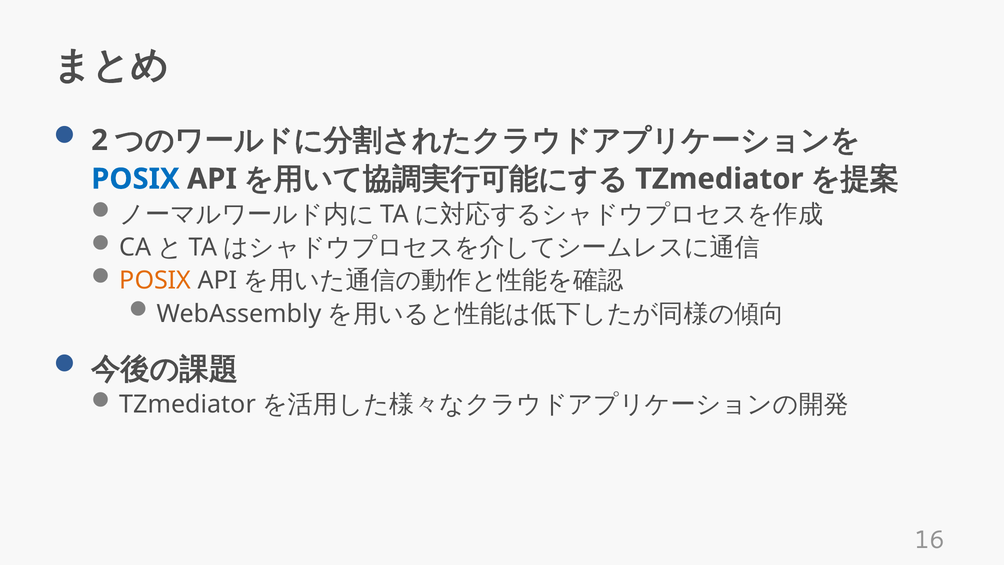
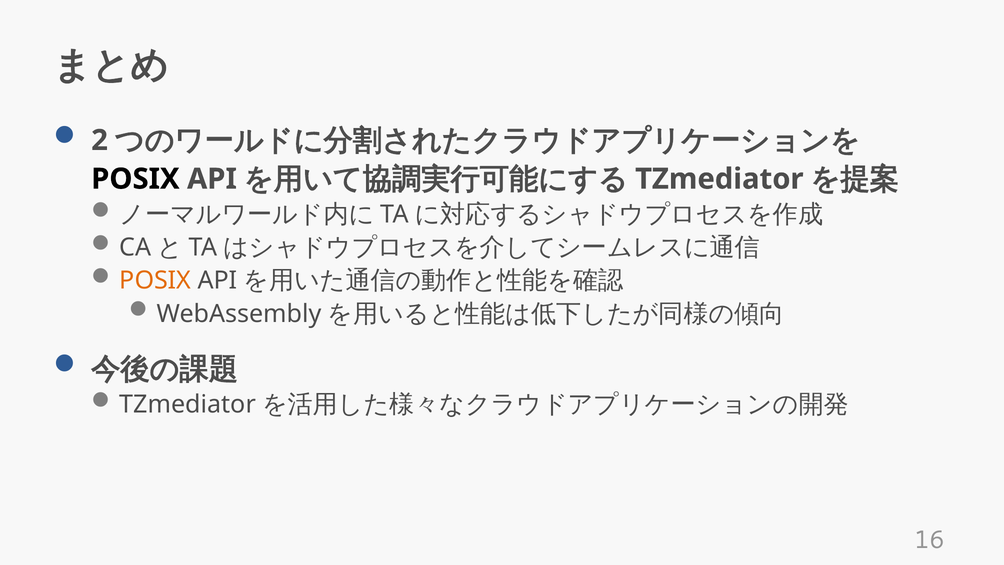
POSIX at (135, 179) colour: blue -> black
